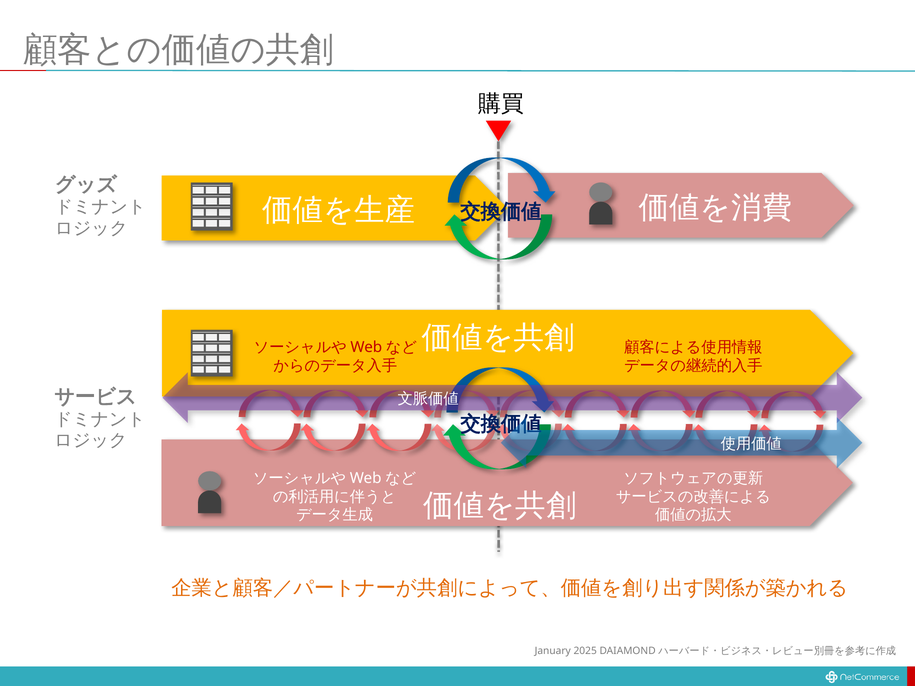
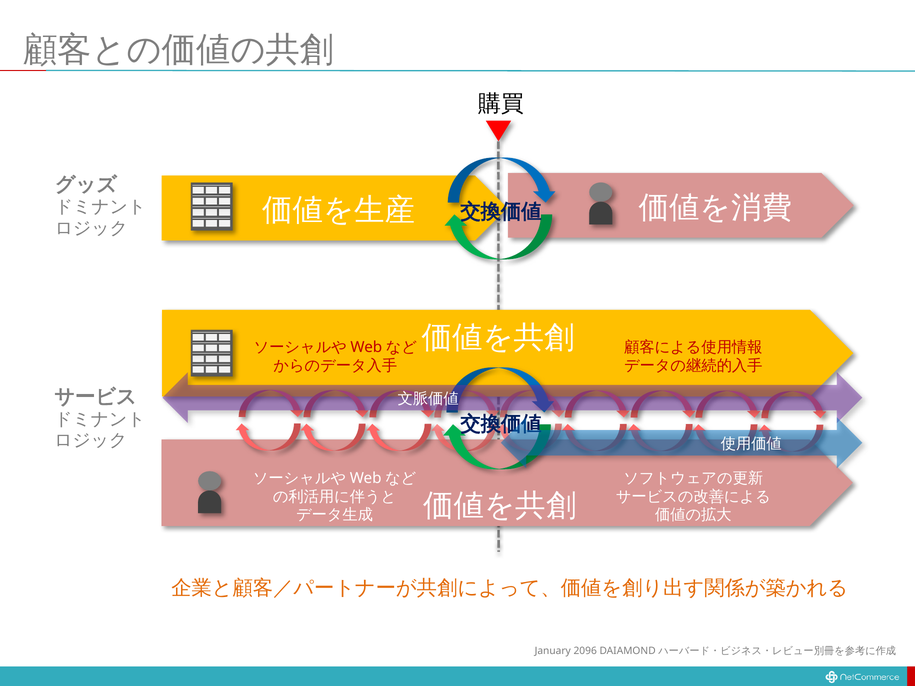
2025: 2025 -> 2096
